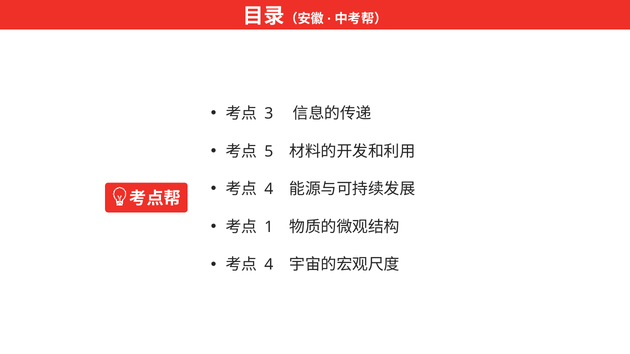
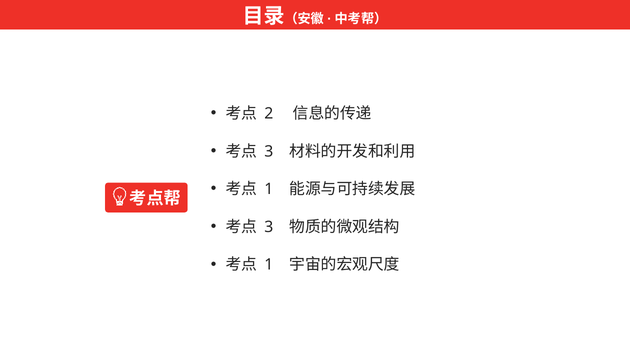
3: 3 -> 2
5 at (269, 152): 5 -> 3
4 at (269, 189): 4 -> 1
1 at (269, 227): 1 -> 3
4 at (269, 265): 4 -> 1
